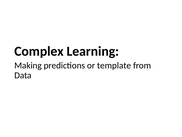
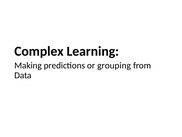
template: template -> grouping
